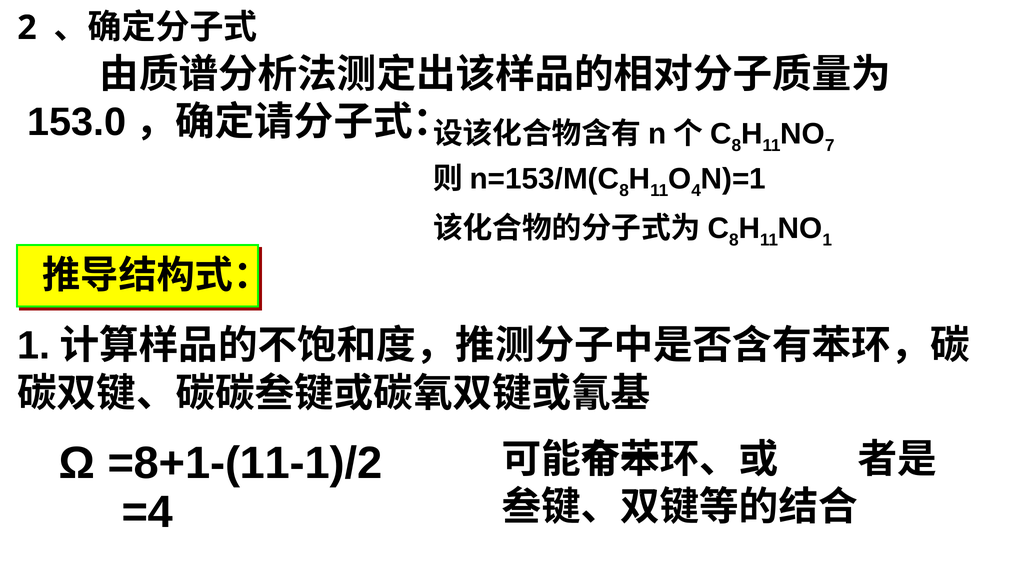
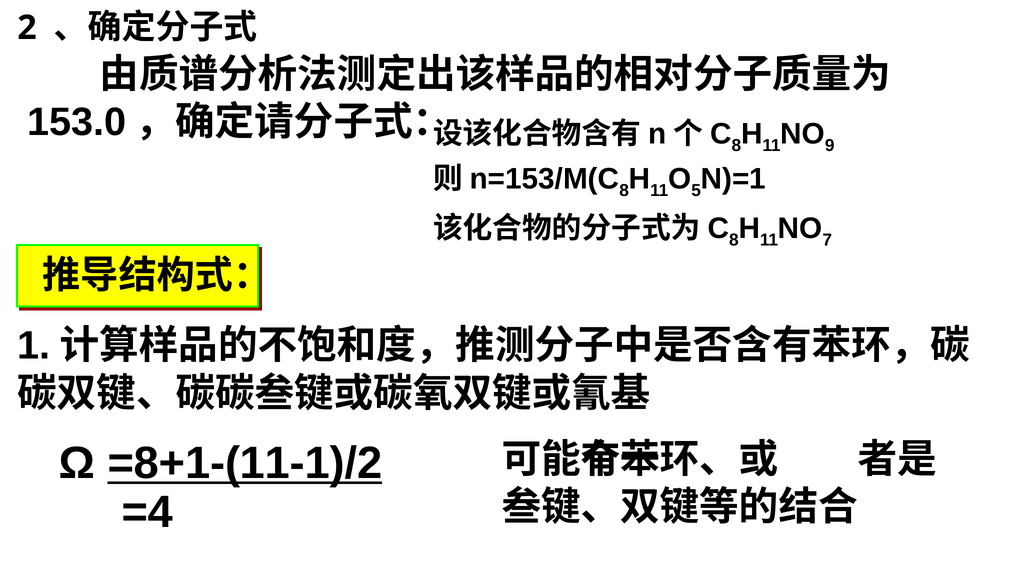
7: 7 -> 9
4: 4 -> 5
1 at (827, 240): 1 -> 7
=8+1-(11-1)/2 underline: none -> present
